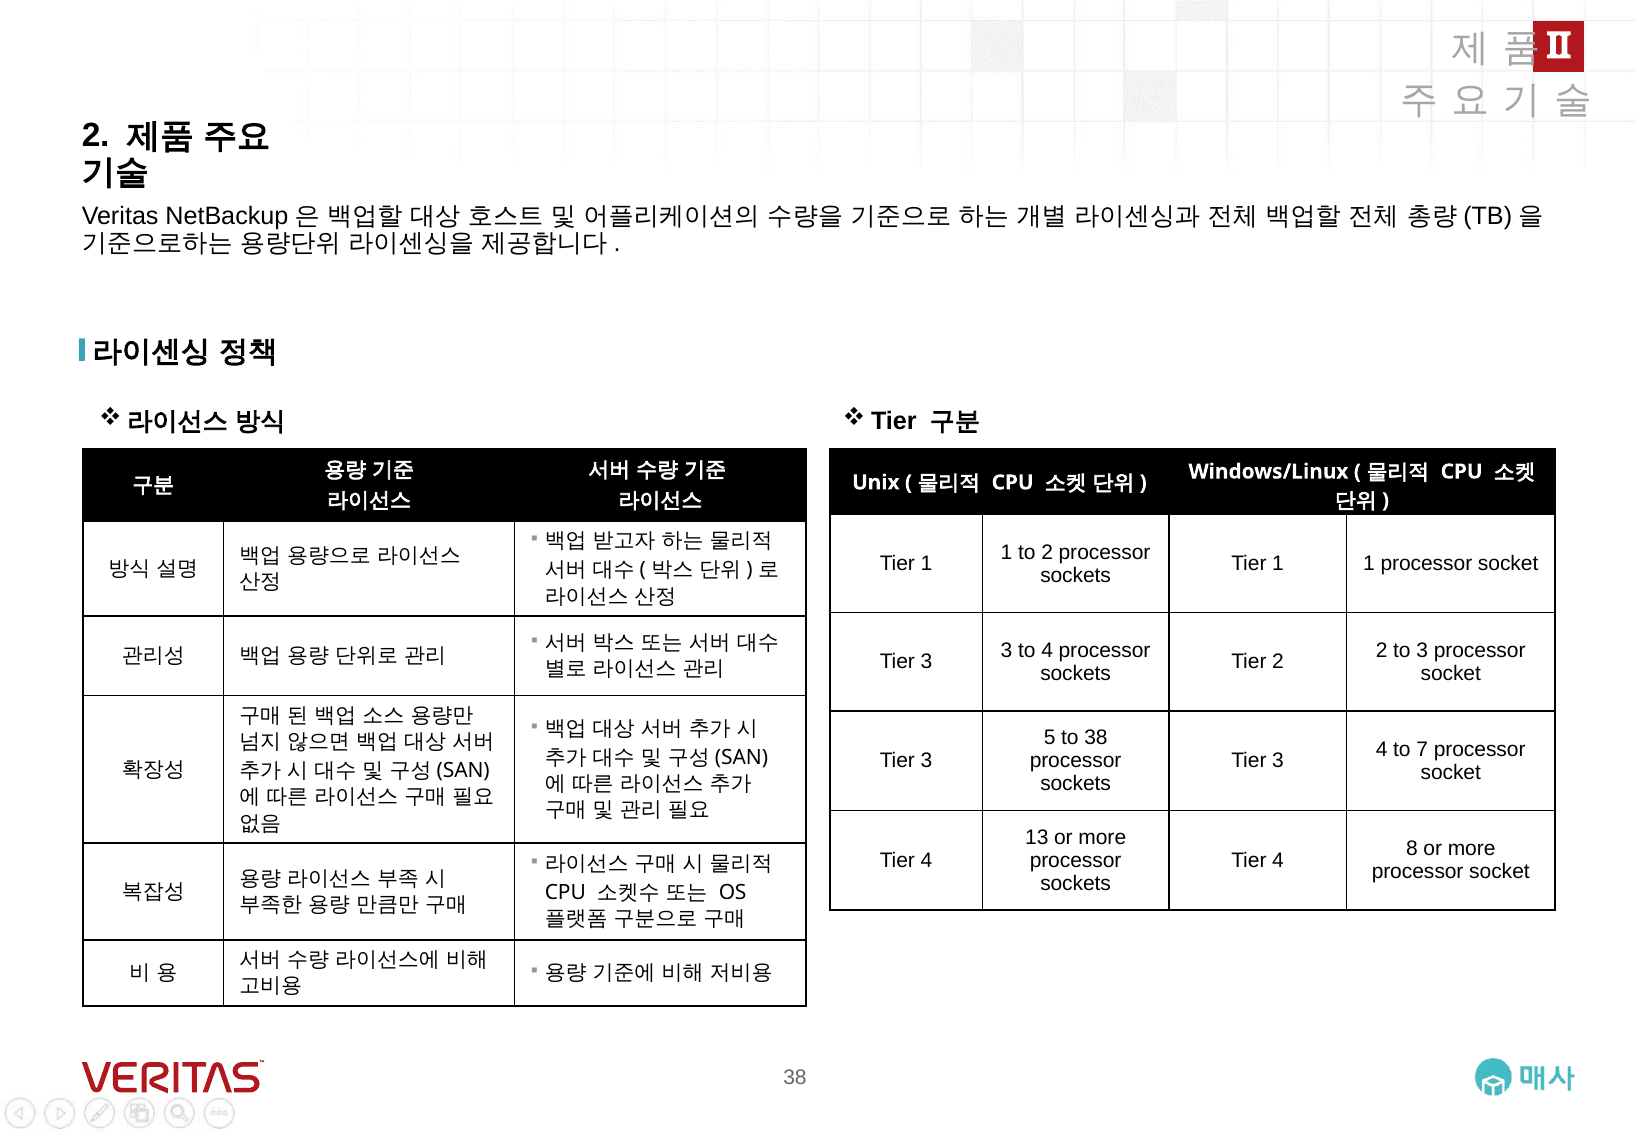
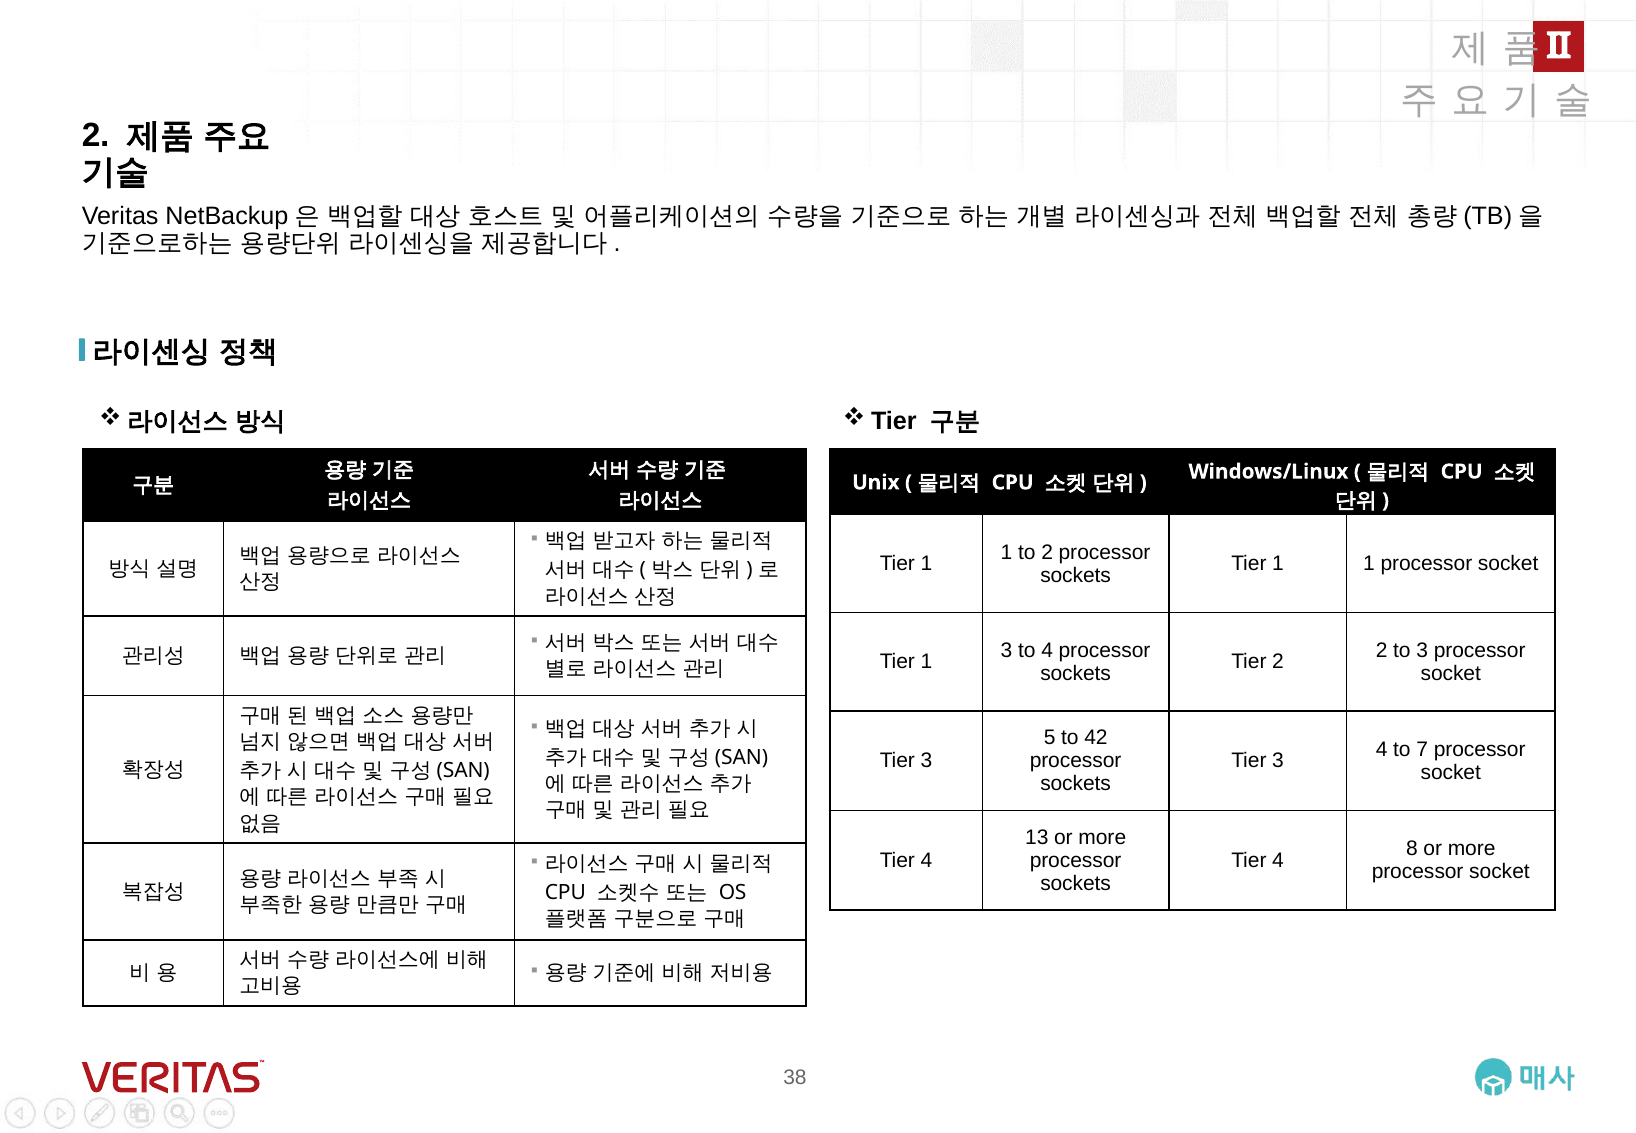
3 at (926, 662): 3 -> 1
to 38: 38 -> 42
